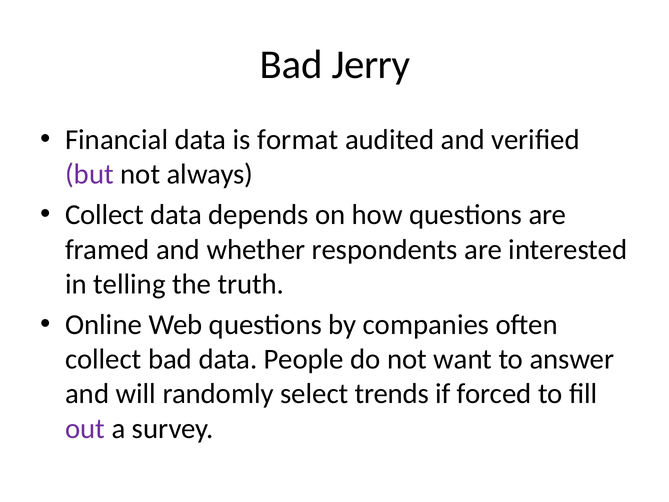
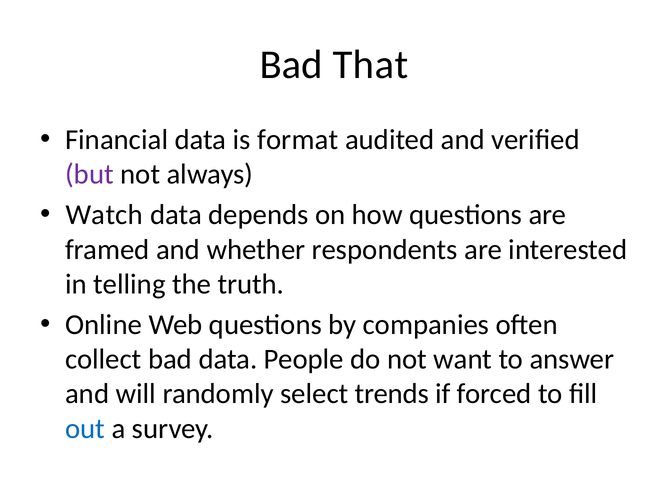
Jerry: Jerry -> That
Collect at (105, 215): Collect -> Watch
out colour: purple -> blue
